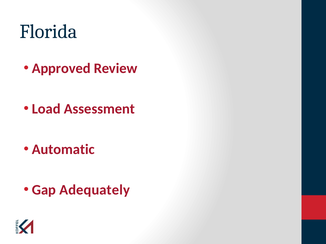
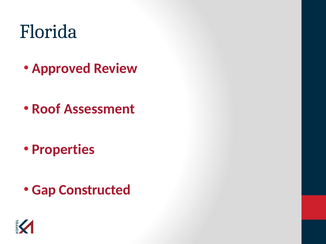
Load: Load -> Roof
Automatic: Automatic -> Properties
Adequately: Adequately -> Constructed
